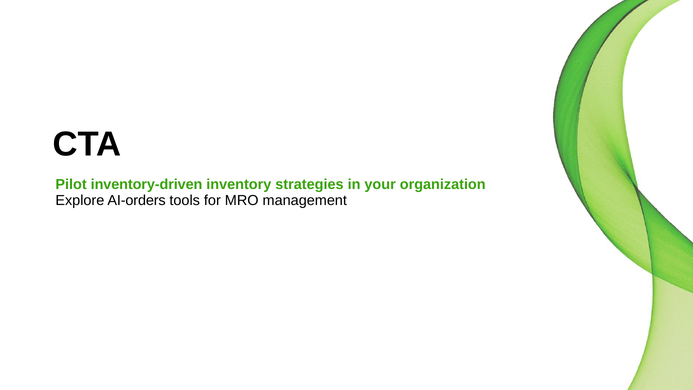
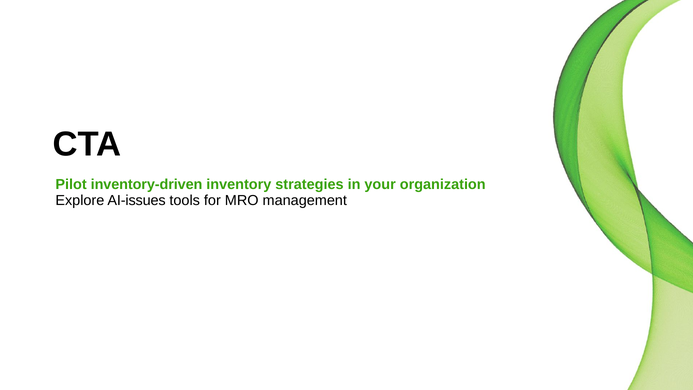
AI-orders: AI-orders -> AI-issues
